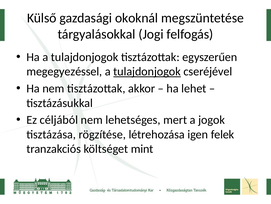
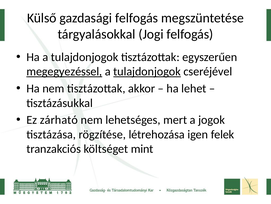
gazdasági okoknál: okoknál -> felfogás
megegyezéssel underline: none -> present
céljából: céljából -> zárható
